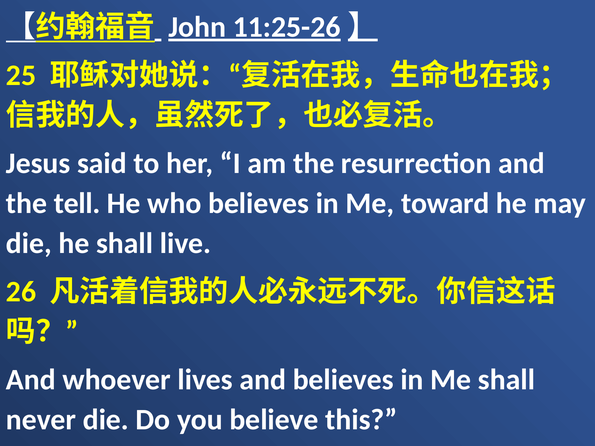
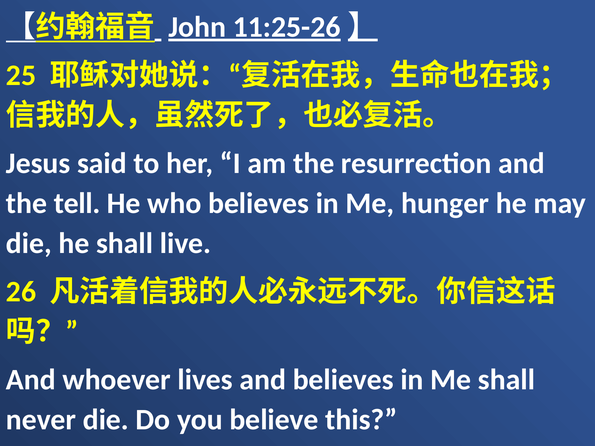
toward: toward -> hunger
